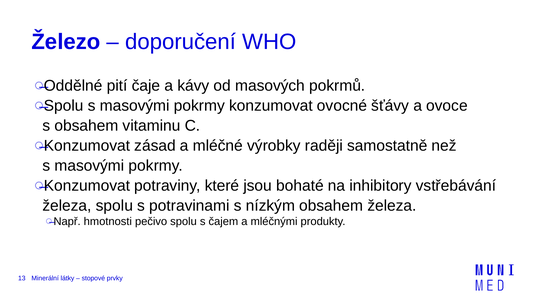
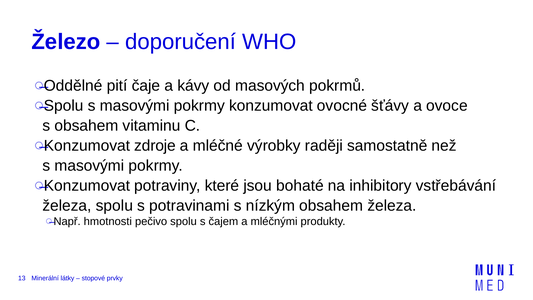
zásad: zásad -> zdroje
